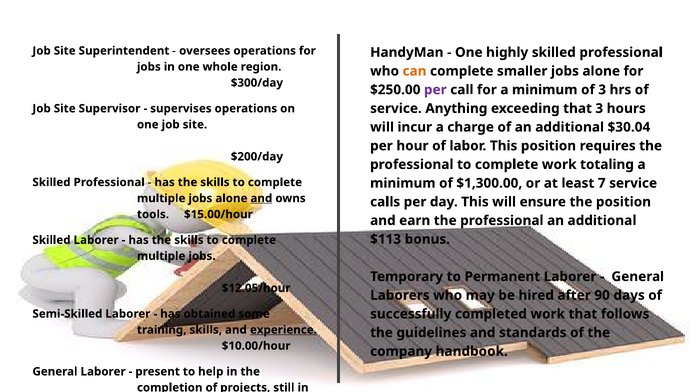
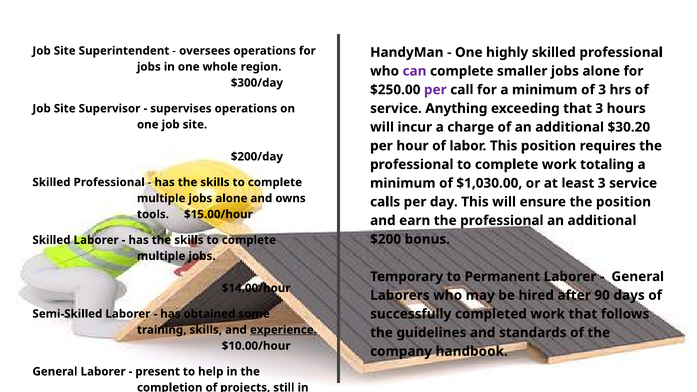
can colour: orange -> purple
$30.04: $30.04 -> $30.20
$1,300.00: $1,300.00 -> $1,030.00
least 7: 7 -> 3
and at (261, 198) underline: present -> none
$113: $113 -> $200
$12.05/hour: $12.05/hour -> $14.00/hour
